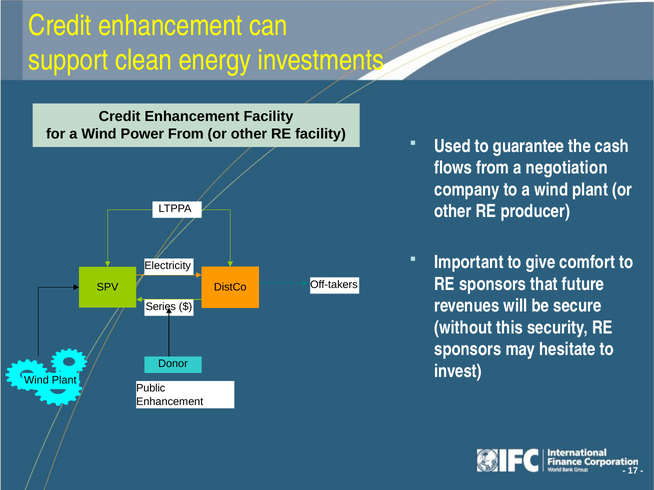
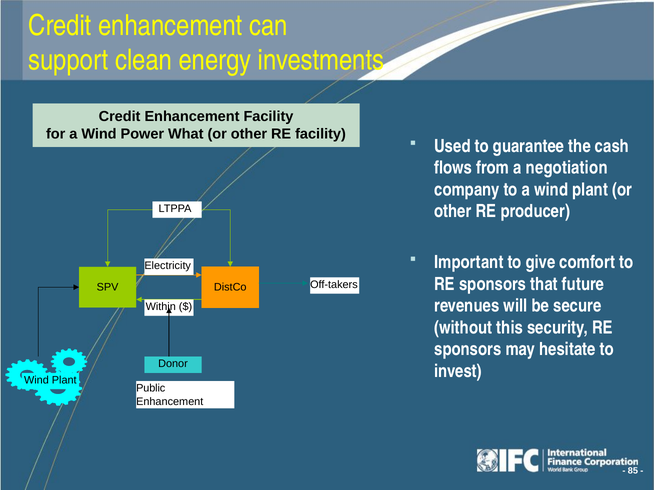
Power From: From -> What
Series: Series -> Within
17: 17 -> 85
